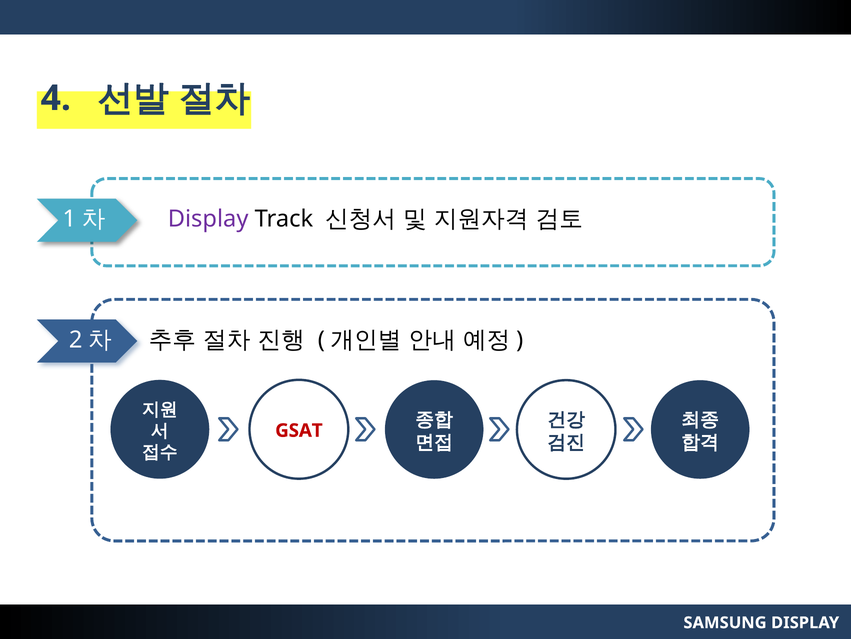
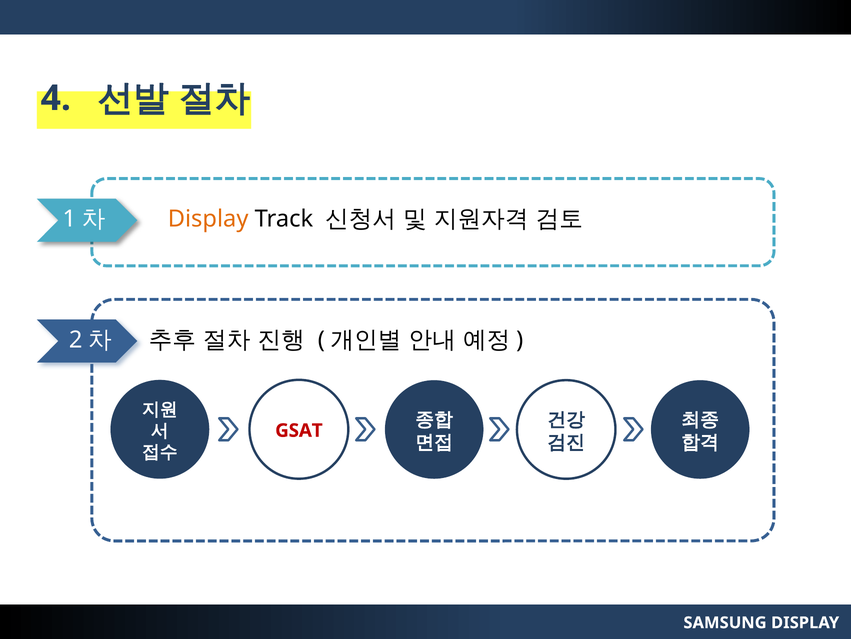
Display at (208, 219) colour: purple -> orange
